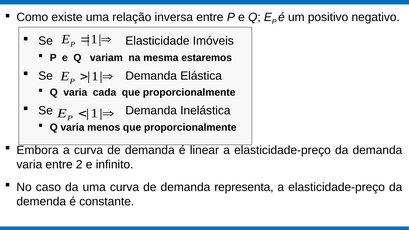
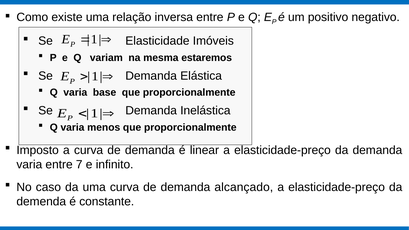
cada: cada -> base
Embora: Embora -> Imposto
2: 2 -> 7
representa: representa -> alcançado
